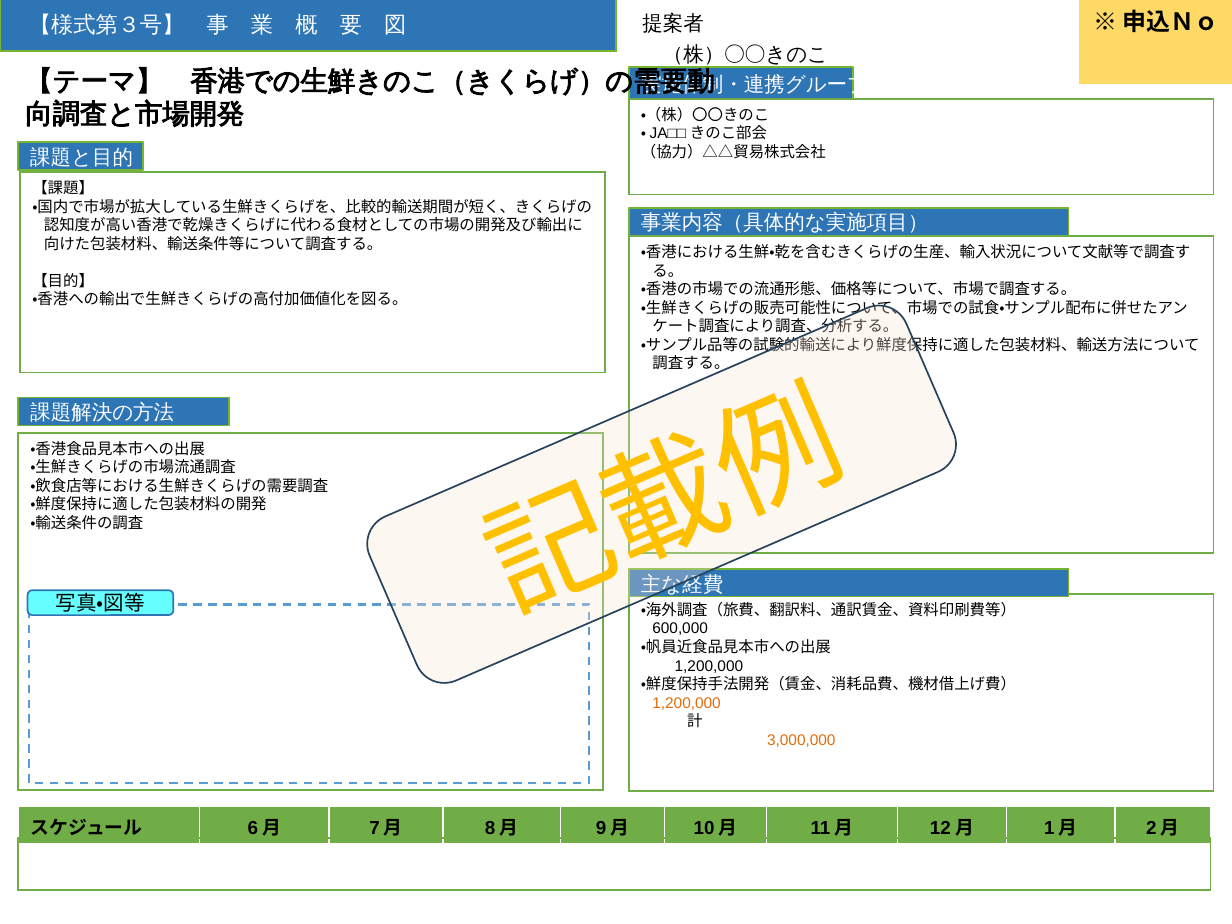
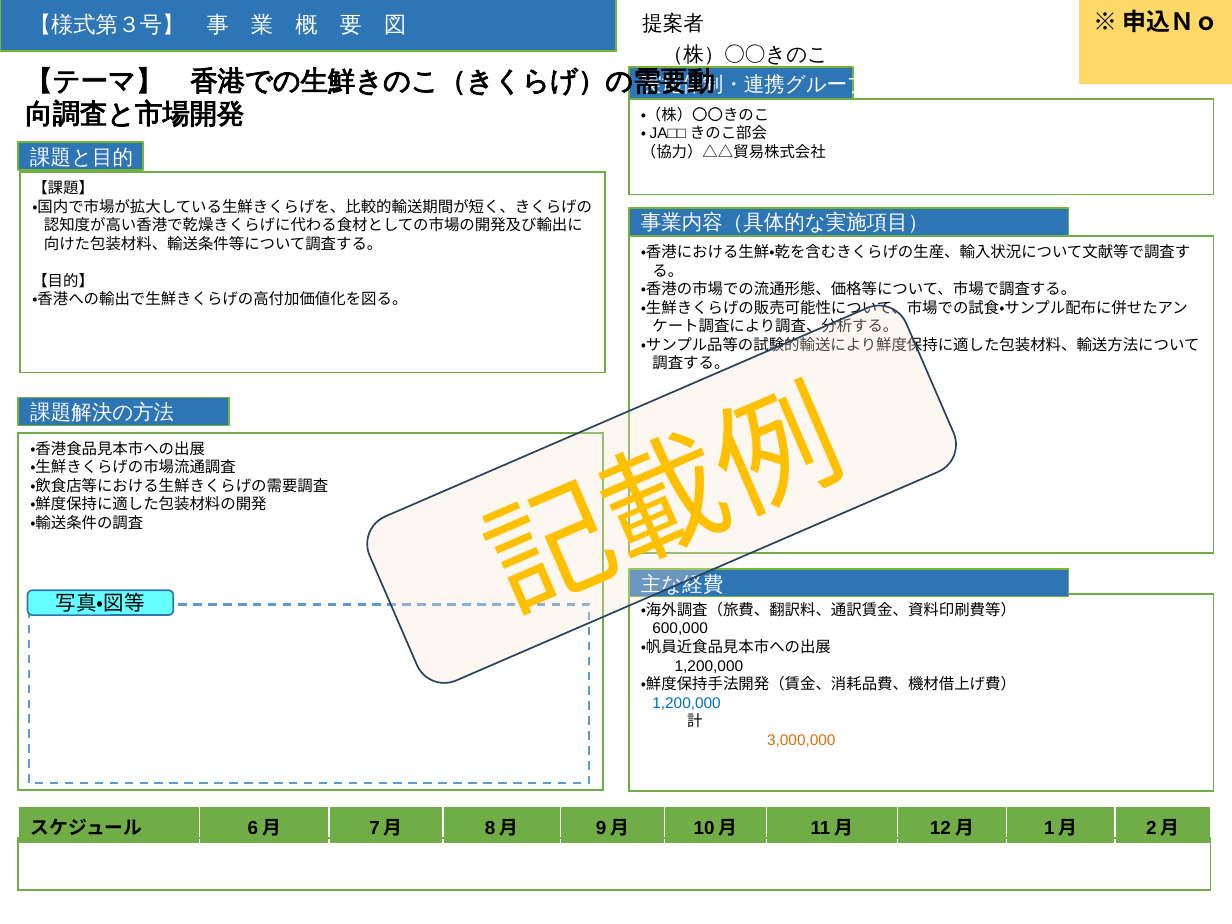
1,200,000 at (687, 703) colour: orange -> blue
